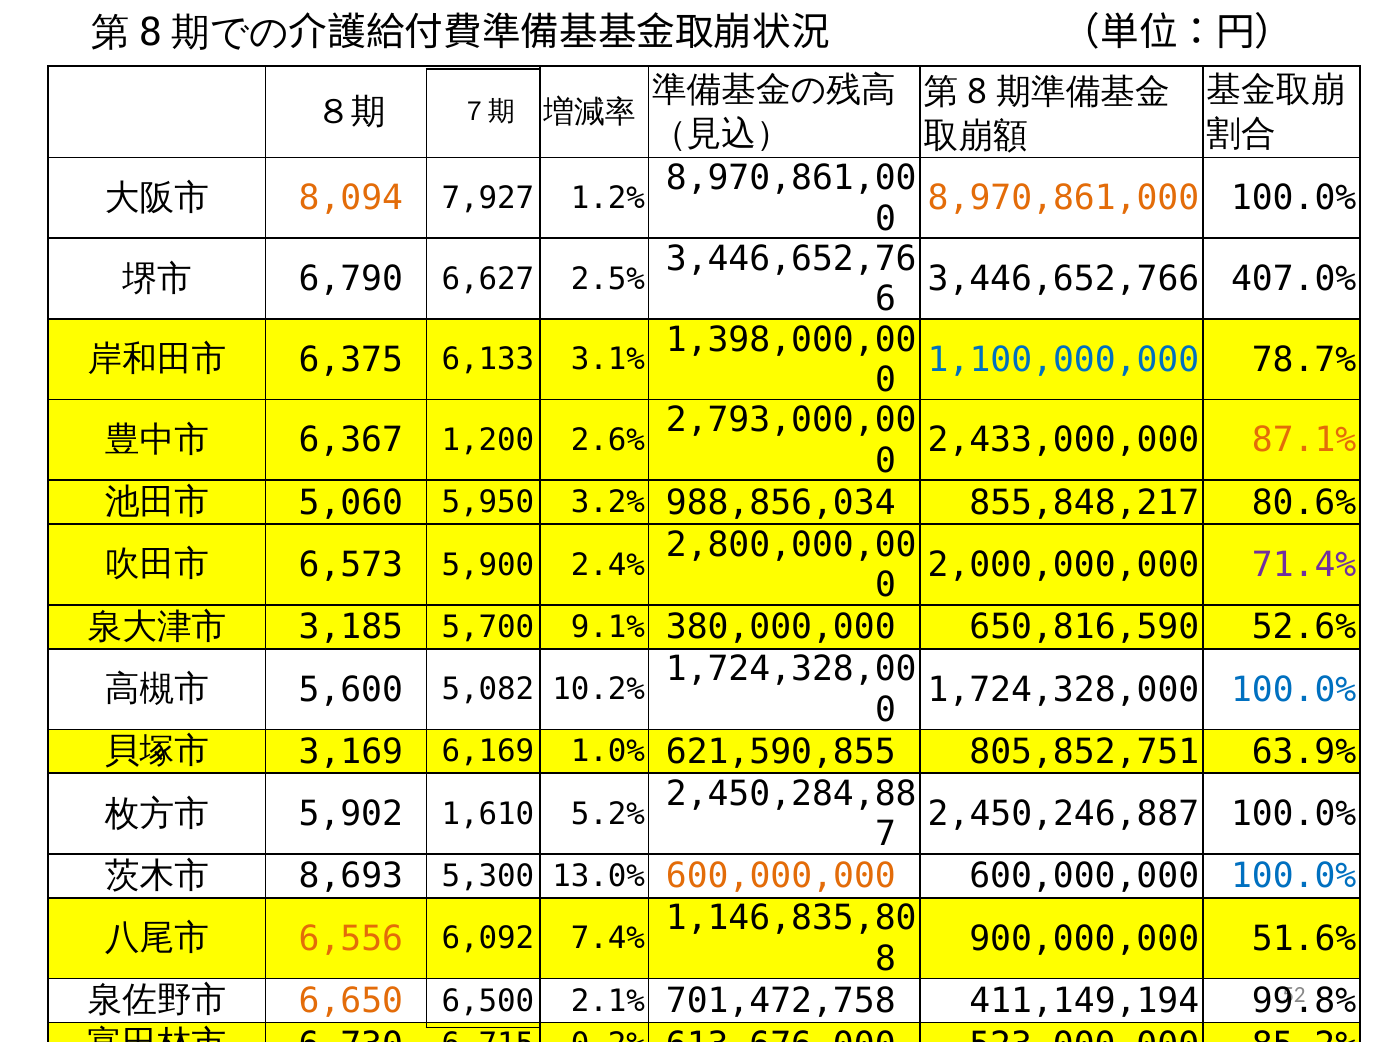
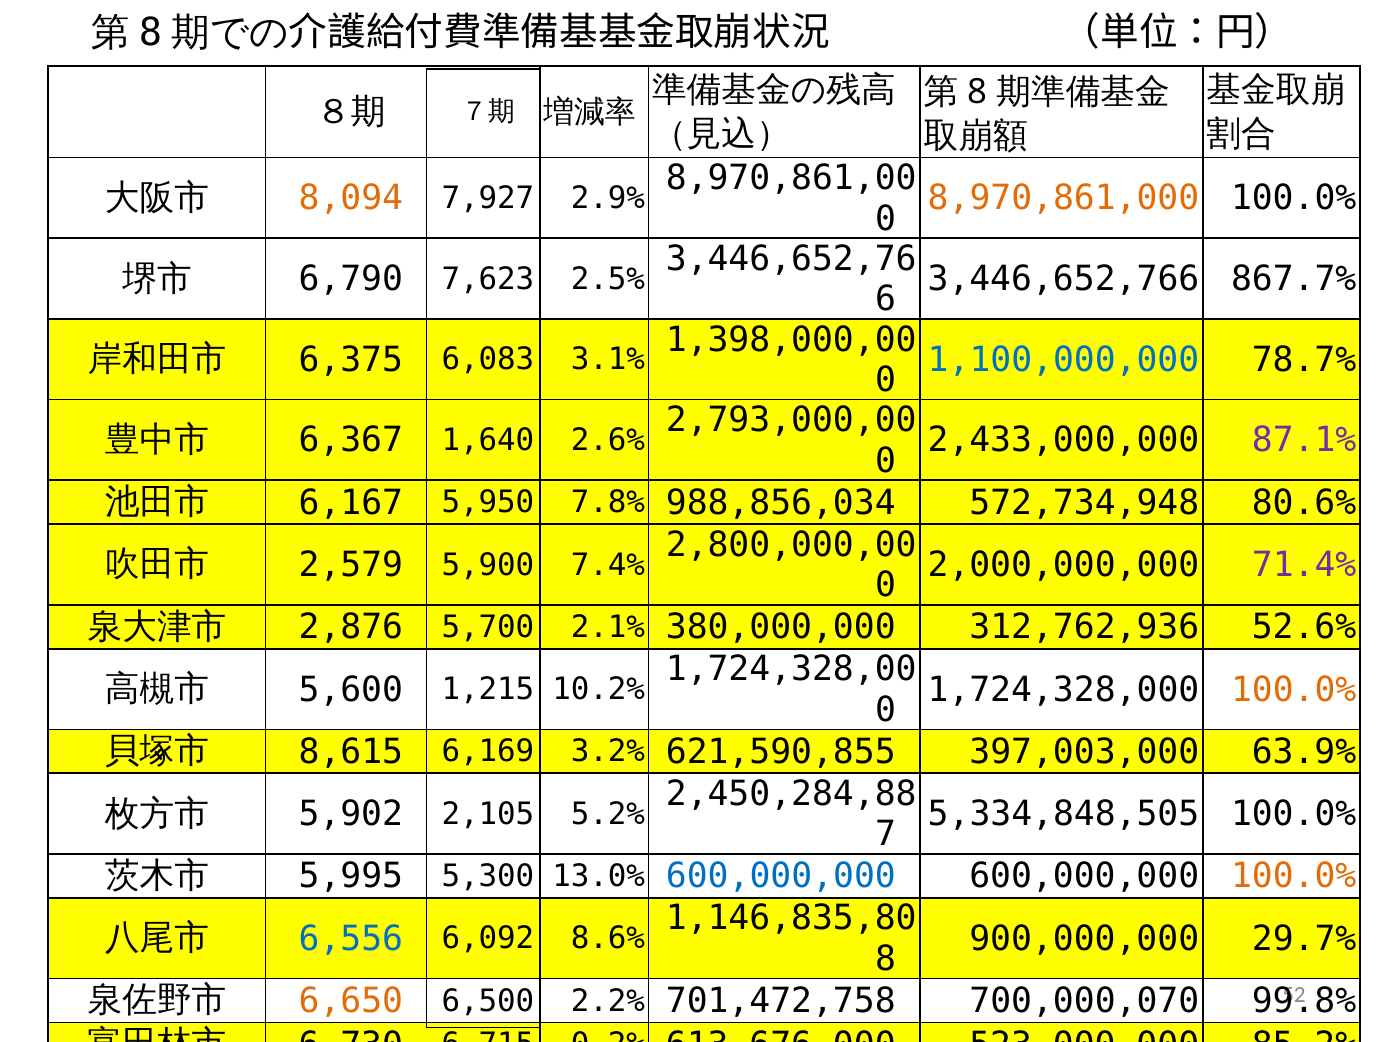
7,927 1.2%: 1.2% -> 2.9%
407.0%: 407.0% -> 867.7%
6,627: 6,627 -> 7,623
6,133: 6,133 -> 6,083
87.1% colour: orange -> purple
1,200: 1,200 -> 1,640
5,060: 5,060 -> 6,167
3.2%: 3.2% -> 7.8%
855,848,217: 855,848,217 -> 572,734,948
6,573: 6,573 -> 2,579
2.4%: 2.4% -> 7.4%
3,185: 3,185 -> 2,876
9.1%: 9.1% -> 2.1%
650,816,590: 650,816,590 -> 312,762,936
100.0% at (1294, 689) colour: blue -> orange
5,082: 5,082 -> 1,215
3,169: 3,169 -> 8,615
1.0%: 1.0% -> 3.2%
805,852,751: 805,852,751 -> 397,003,000
2,450,246,887: 2,450,246,887 -> 5,334,848,505
1,610: 1,610 -> 2,105
8,693: 8,693 -> 5,995
600,000,000 at (781, 876) colour: orange -> blue
100.0% at (1294, 876) colour: blue -> orange
51.6%: 51.6% -> 29.7%
6,556 colour: orange -> blue
7.4%: 7.4% -> 8.6%
2.1%: 2.1% -> 2.2%
411,149,194: 411,149,194 -> 700,000,070
